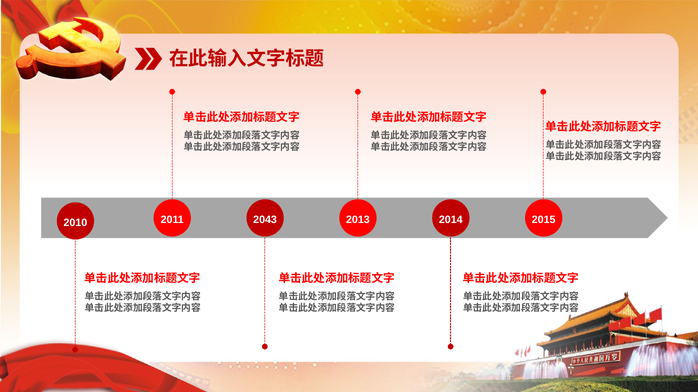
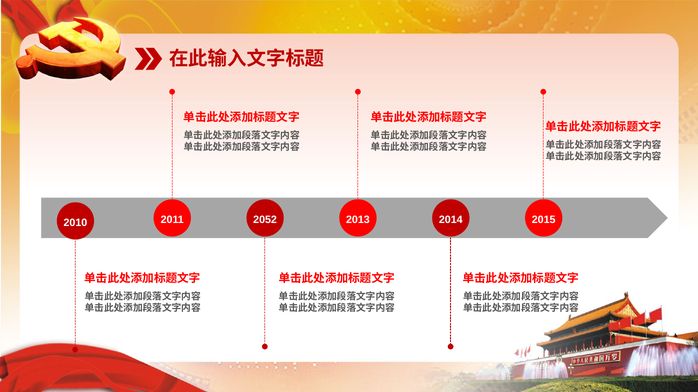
2043: 2043 -> 2052
